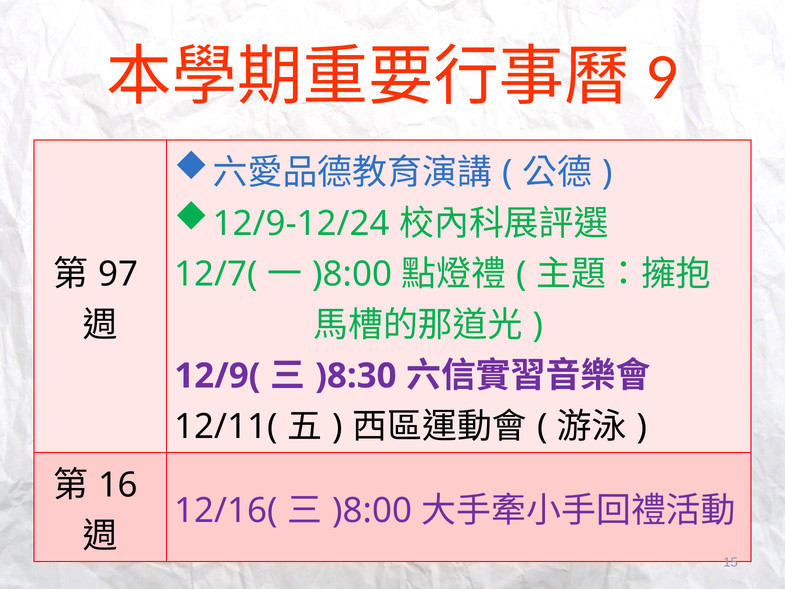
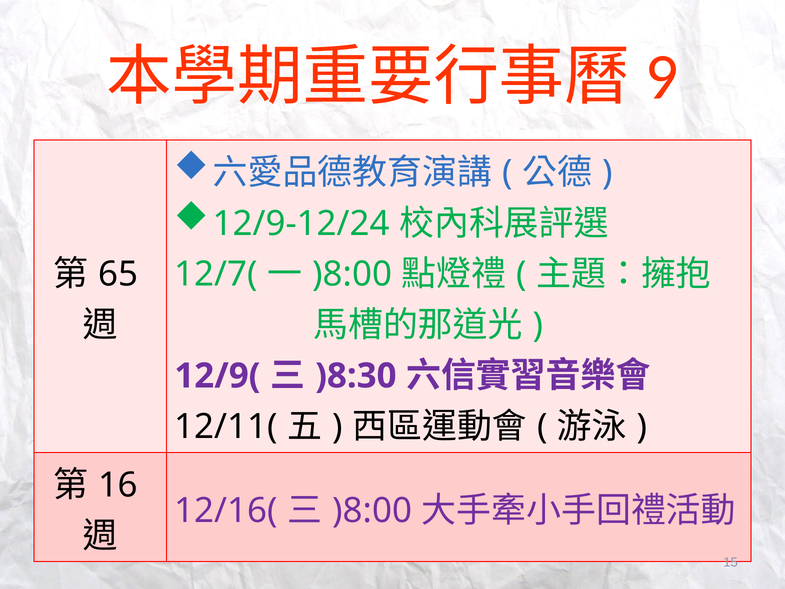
97: 97 -> 65
